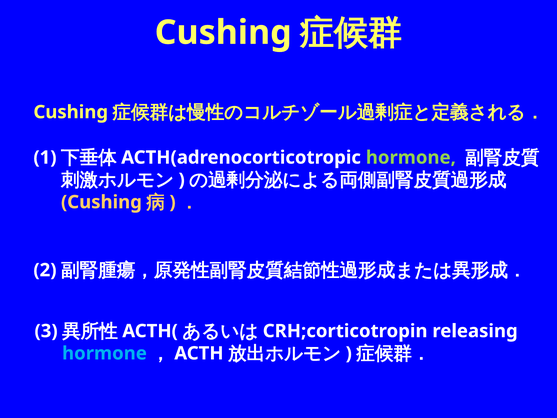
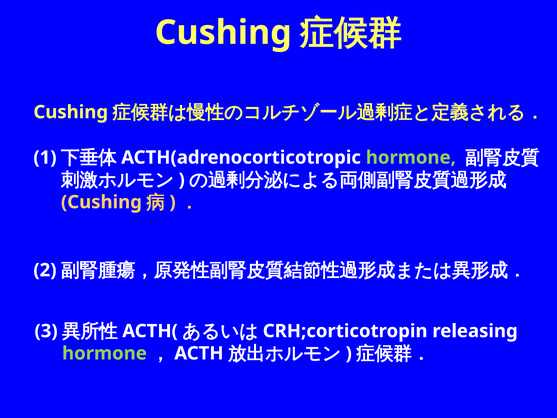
hormone at (104, 353) colour: light blue -> light green
